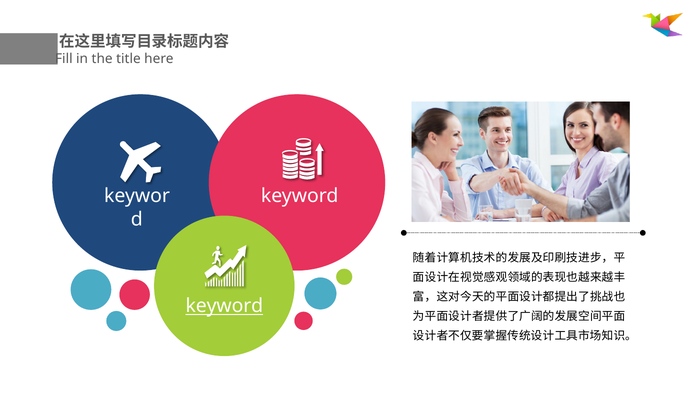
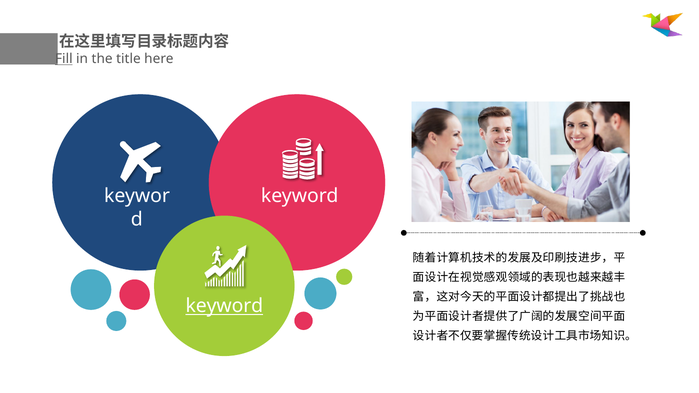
Fill underline: none -> present
